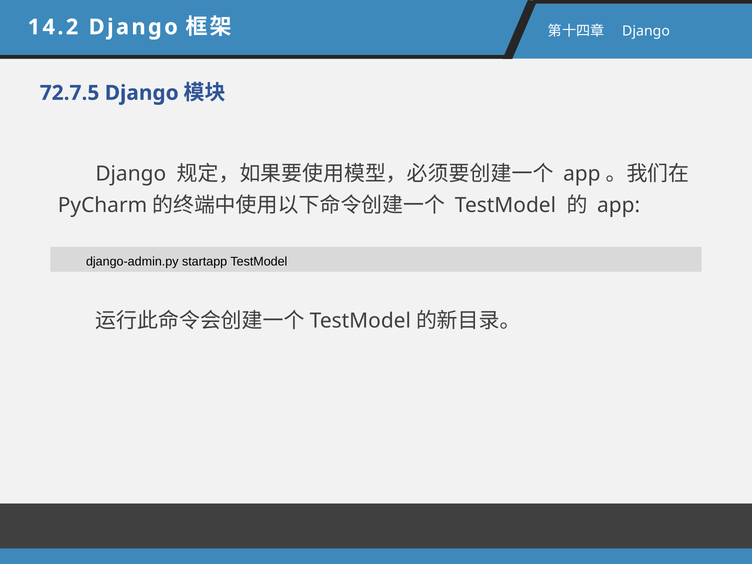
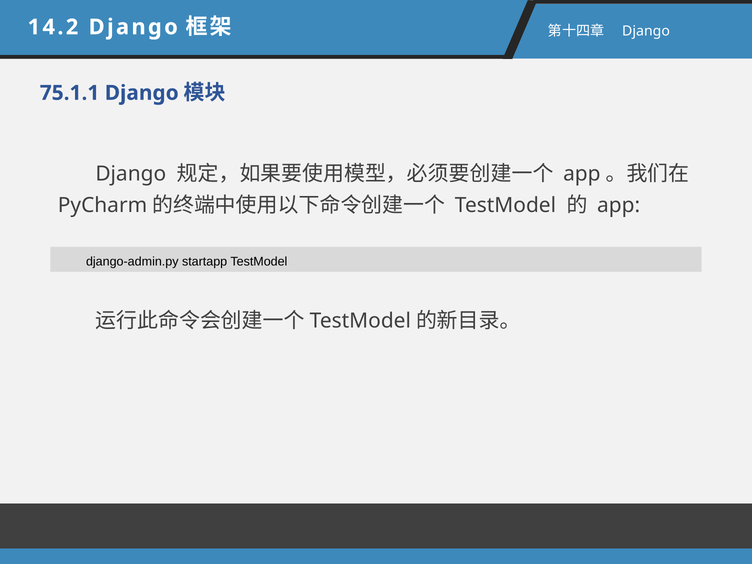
72.7.5: 72.7.5 -> 75.1.1
